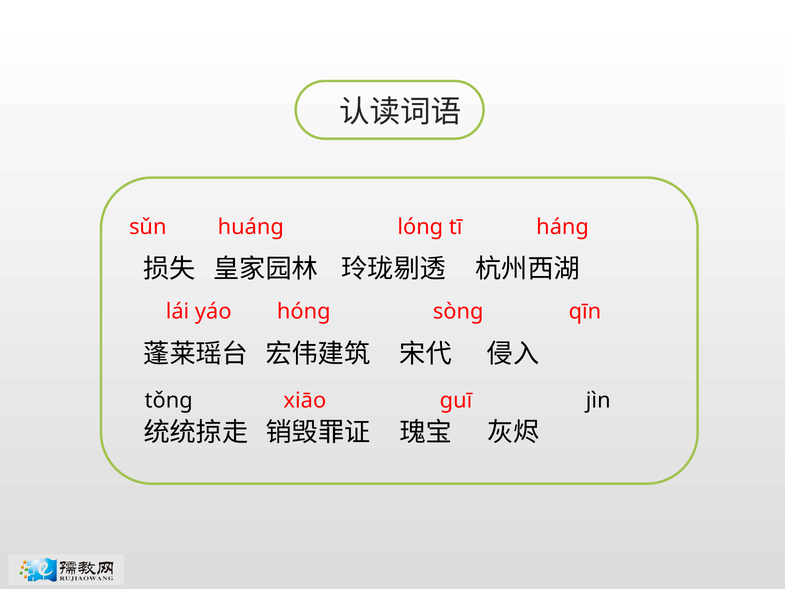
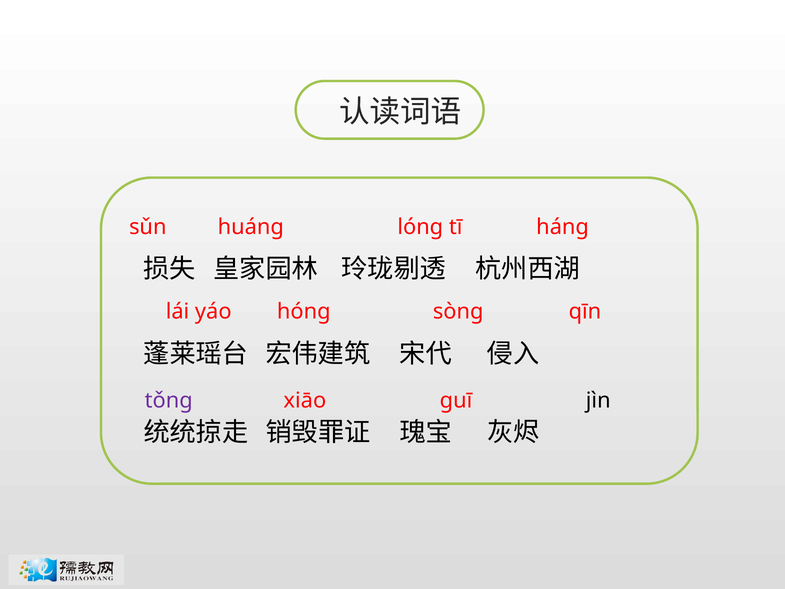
tǒng colour: black -> purple
